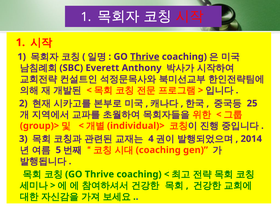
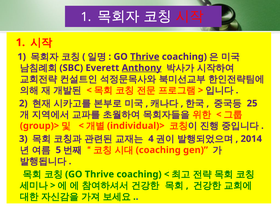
Anthony underline: none -> present
